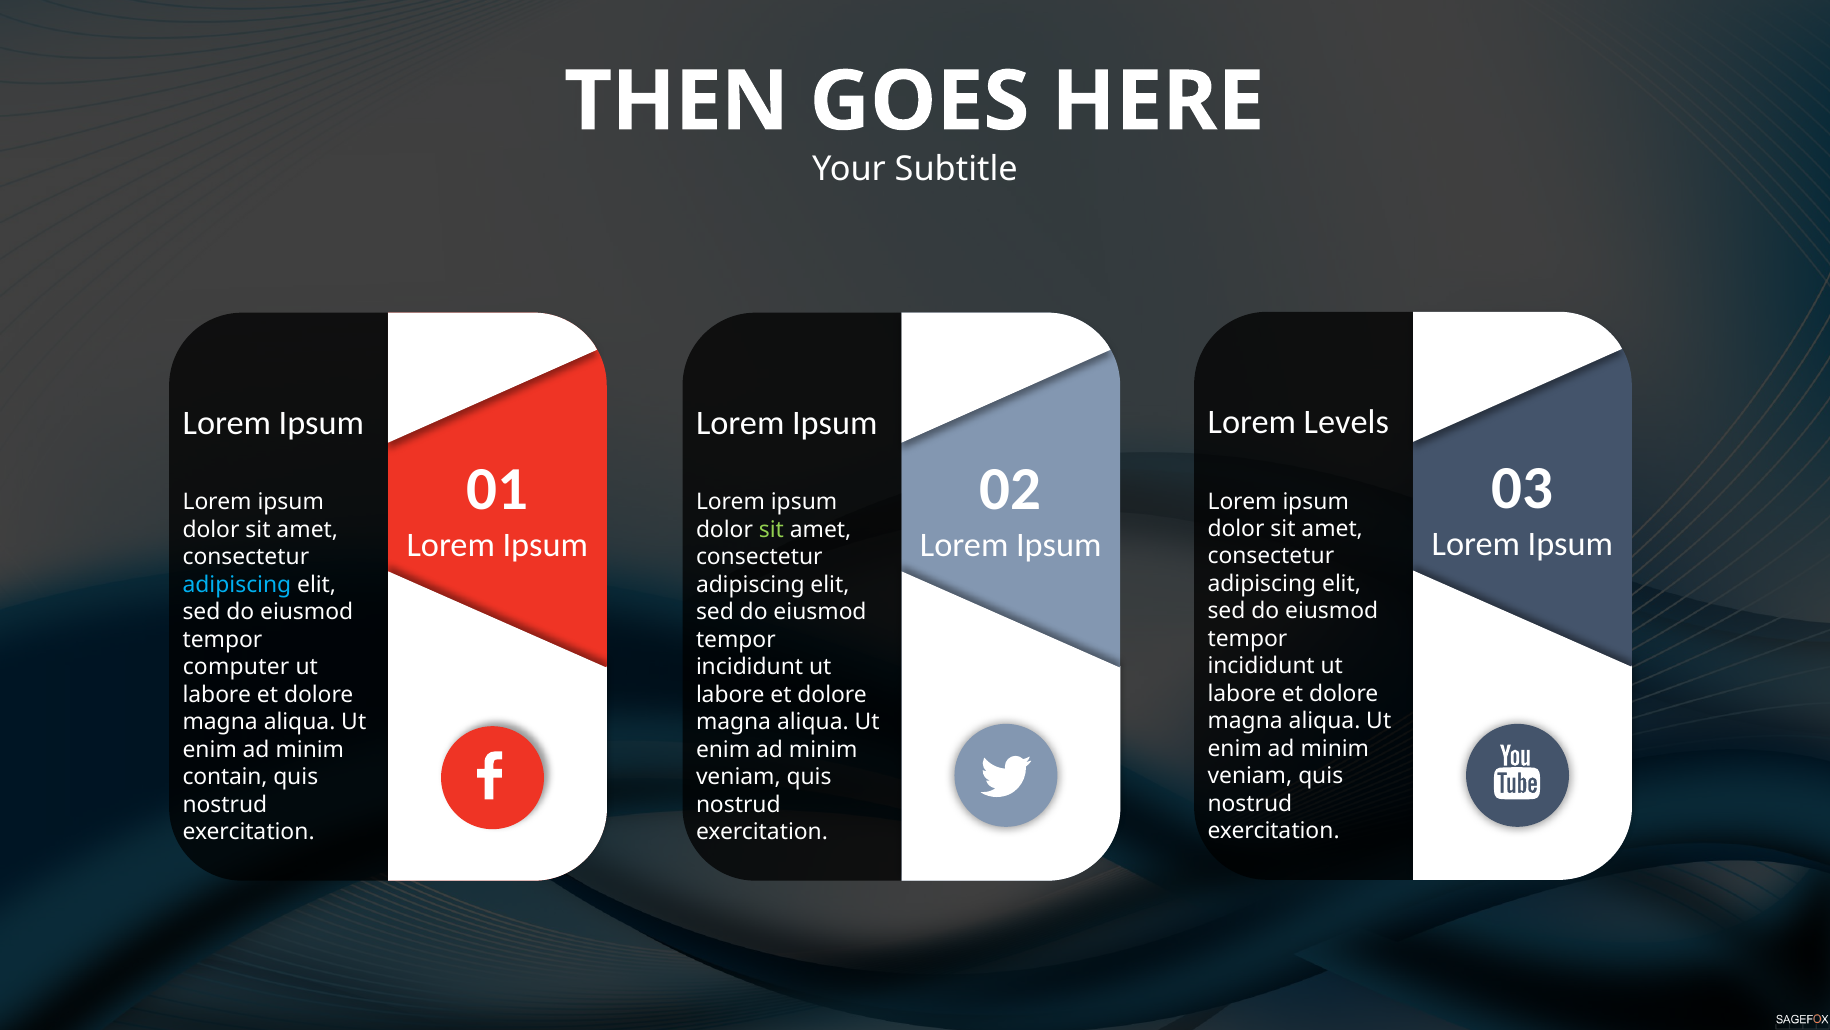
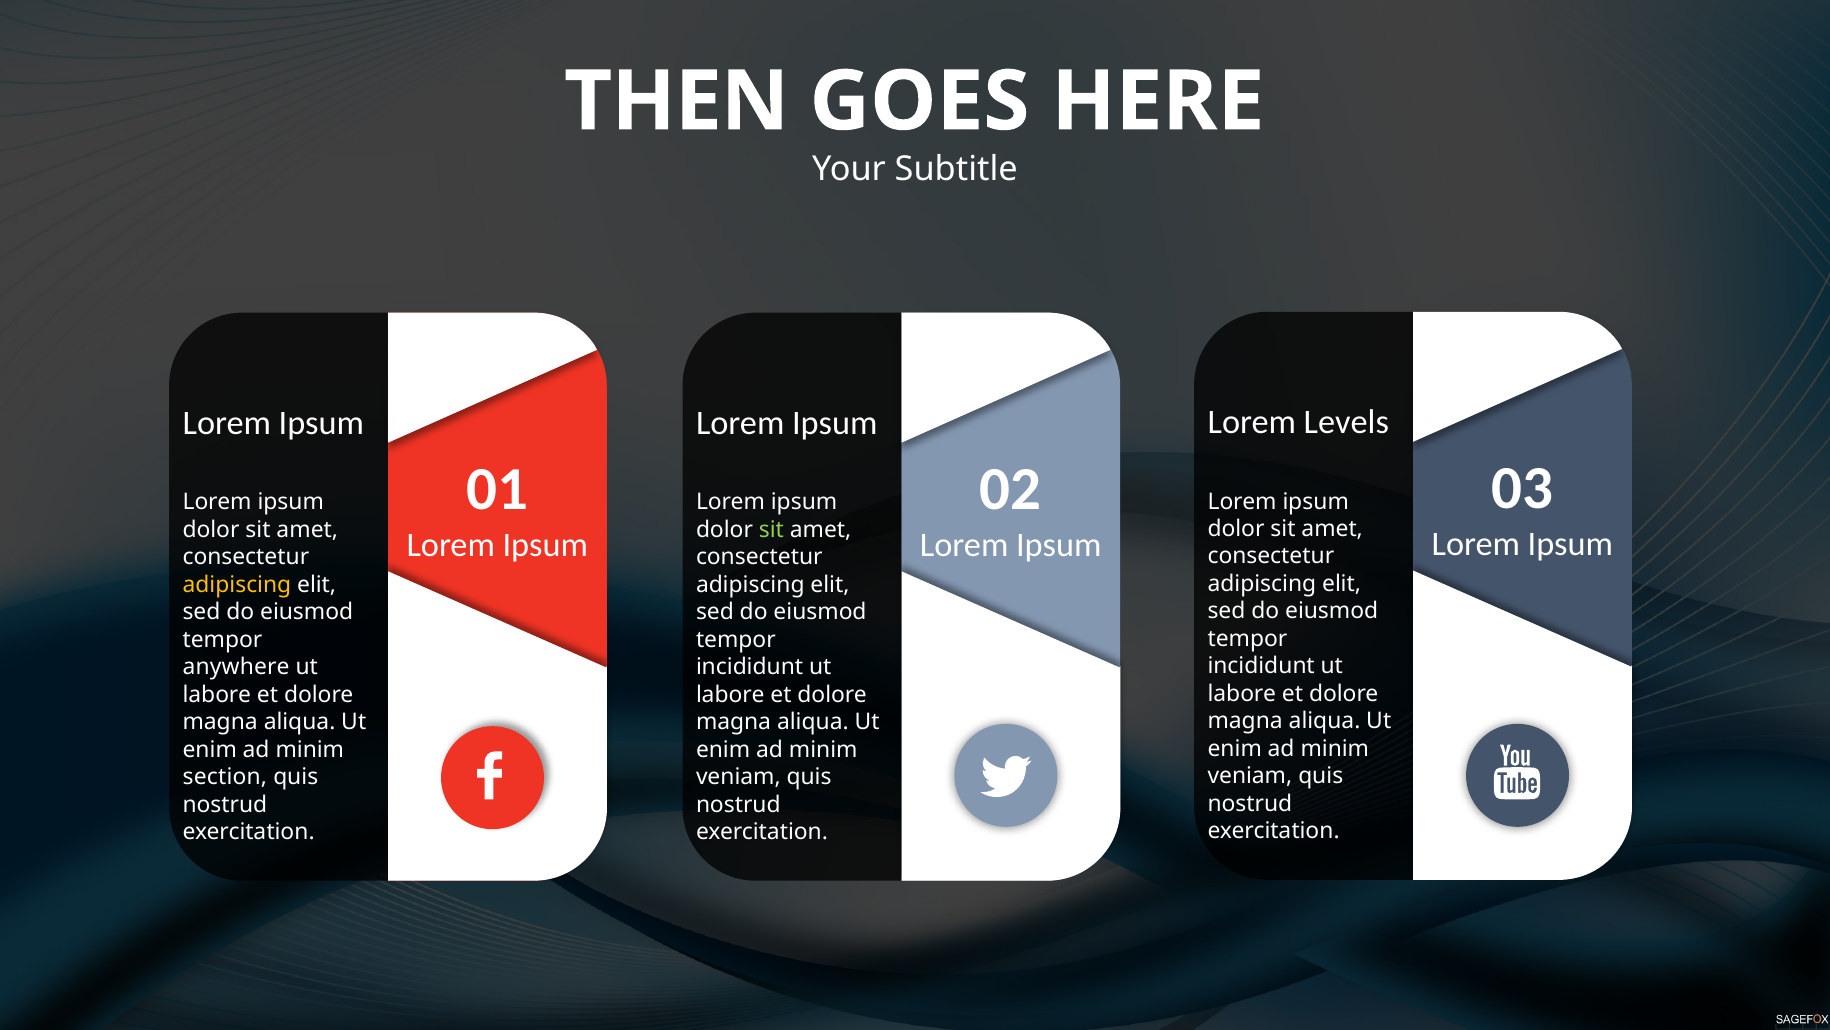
adipiscing at (237, 584) colour: light blue -> yellow
computer: computer -> anywhere
contain: contain -> section
